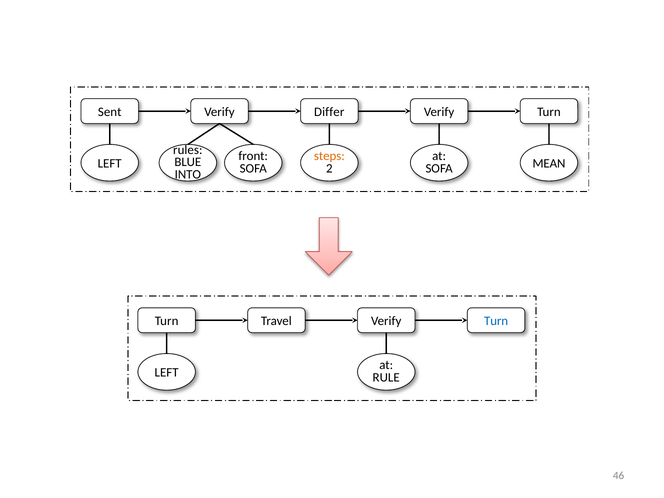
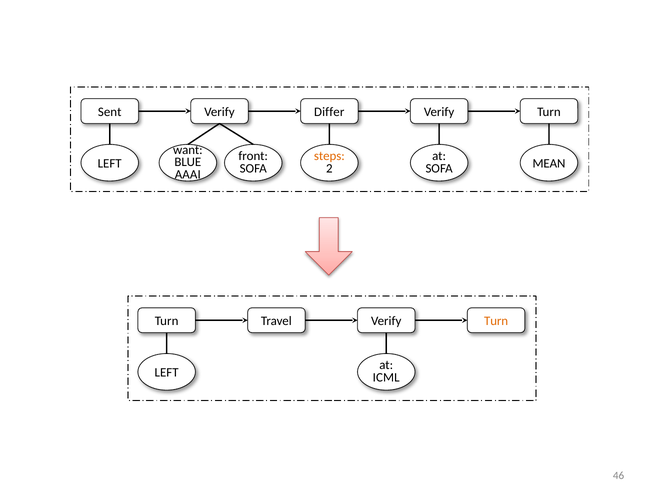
rules: rules -> want
INTO: INTO -> AAAI
Turn at (496, 321) colour: blue -> orange
RULE: RULE -> ICML
